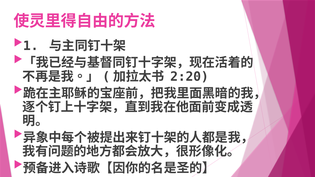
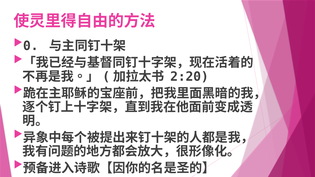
1: 1 -> 0
